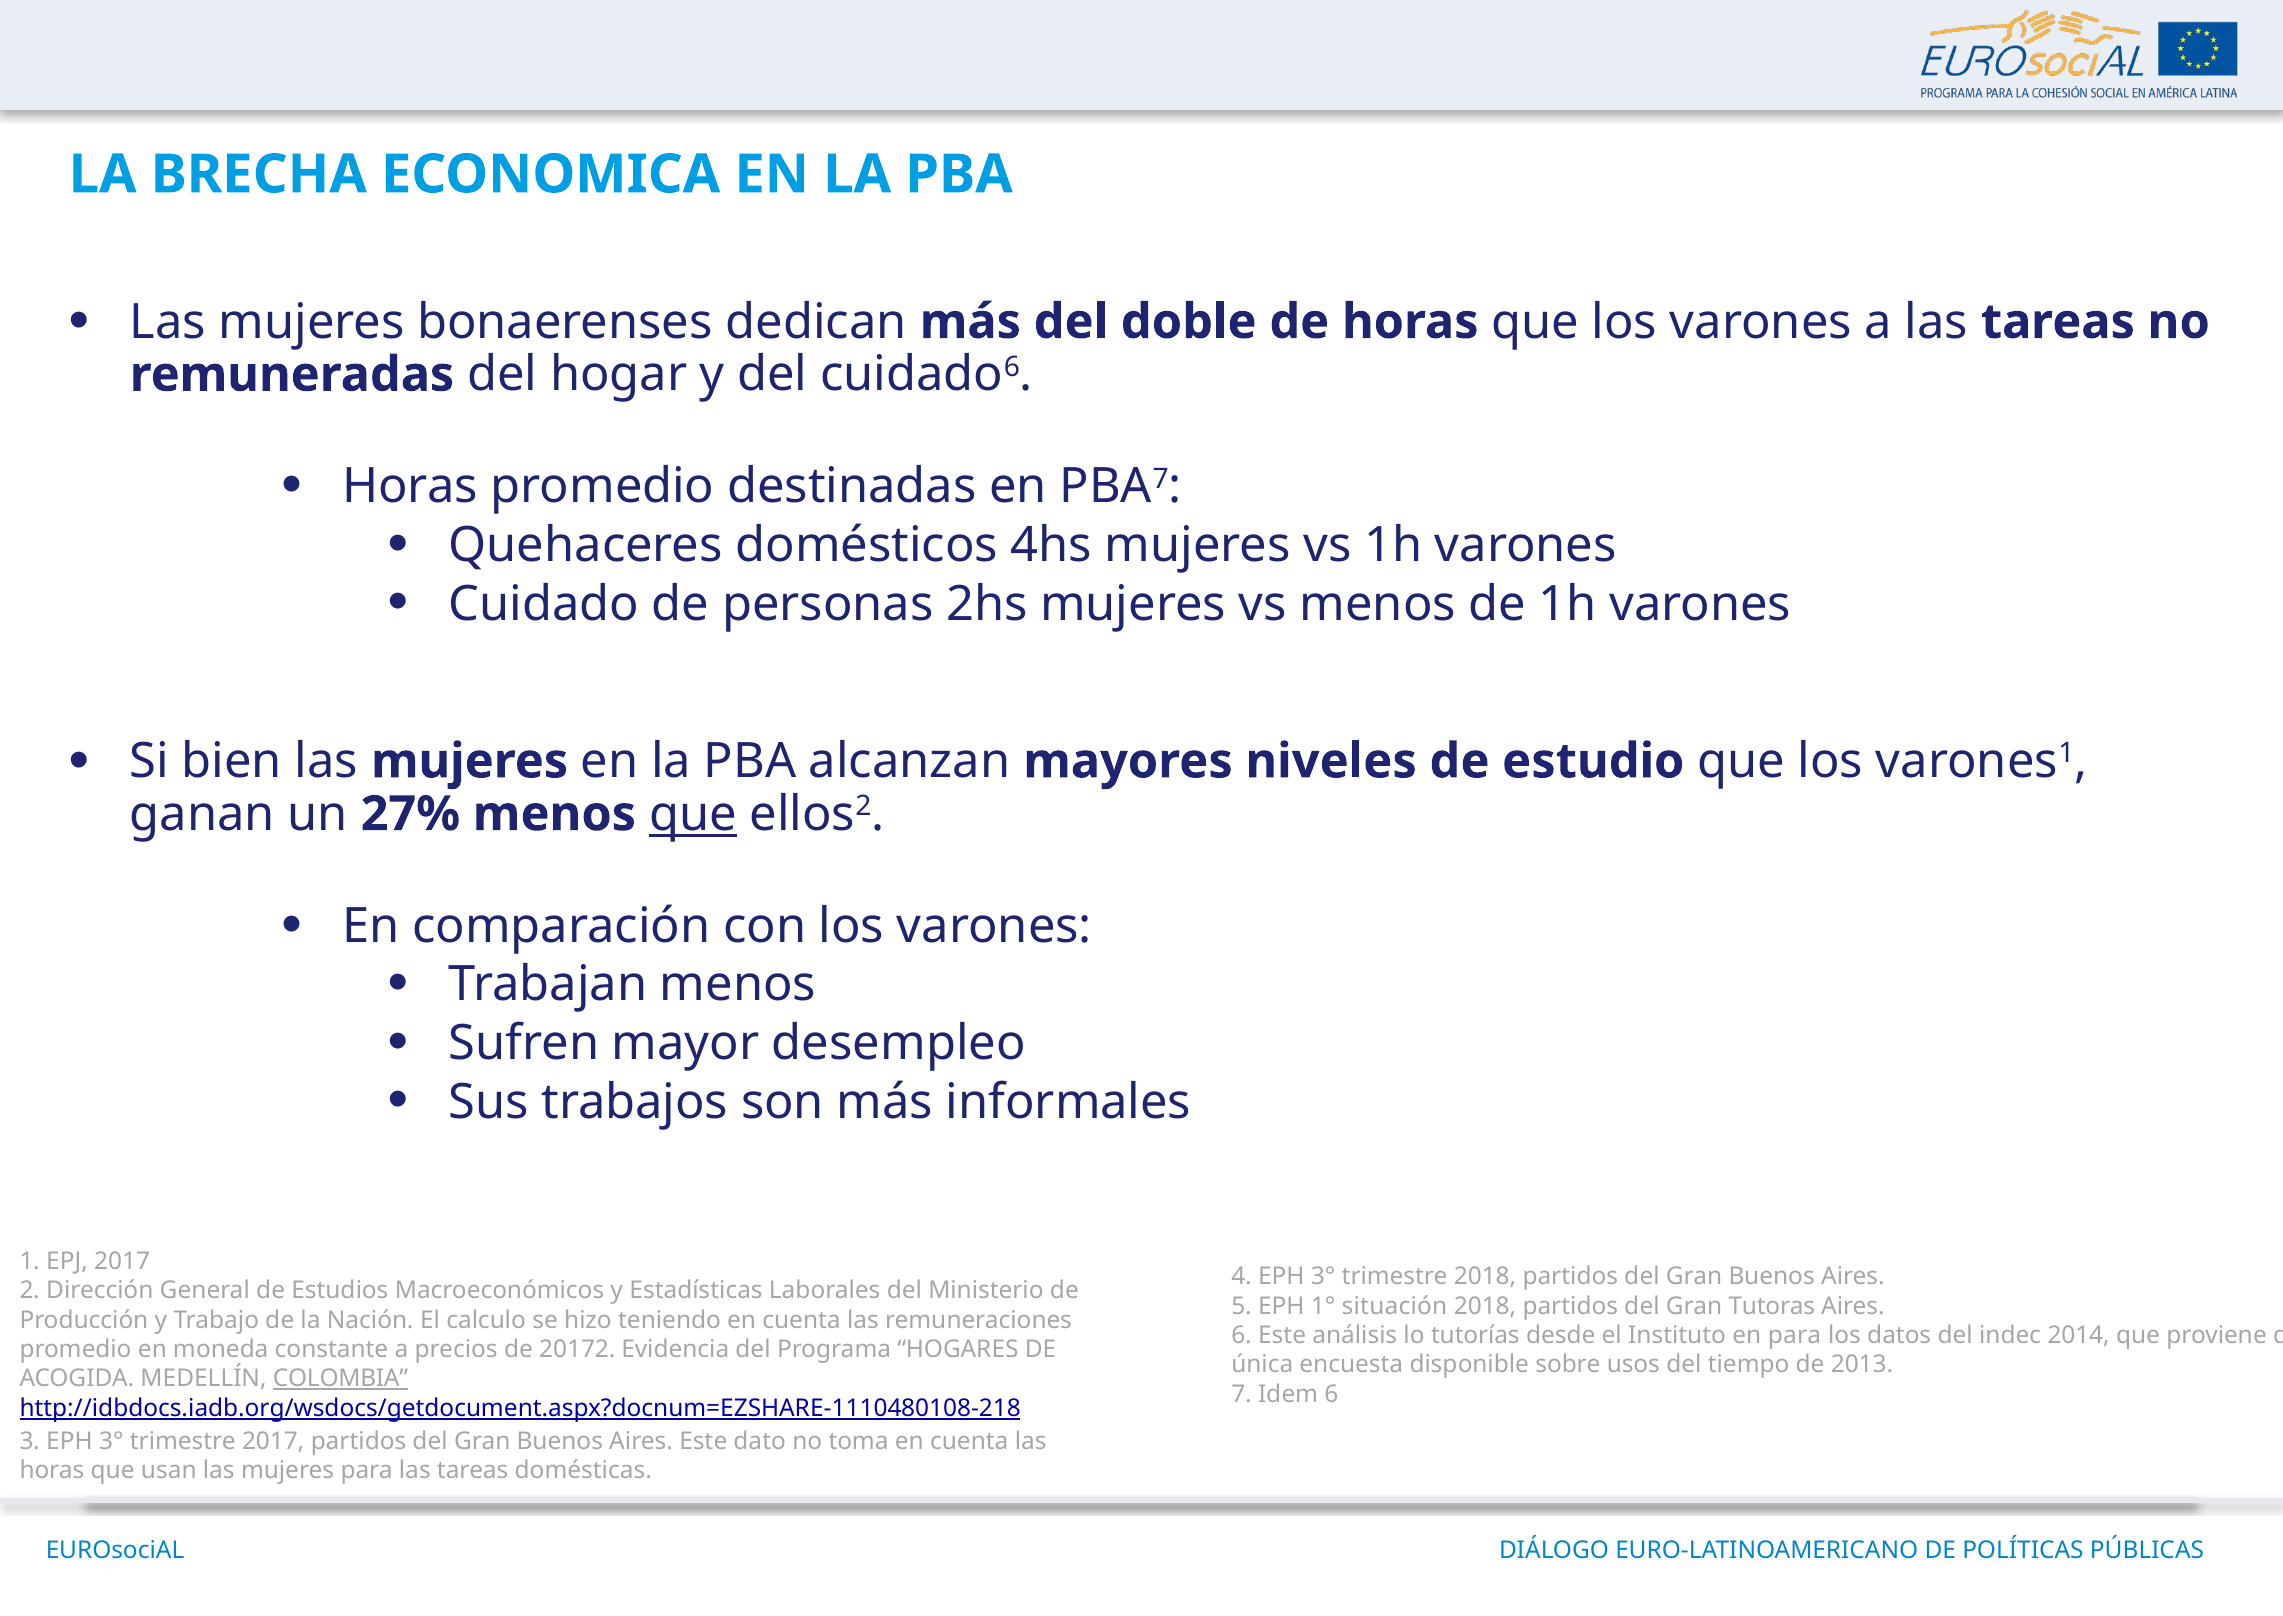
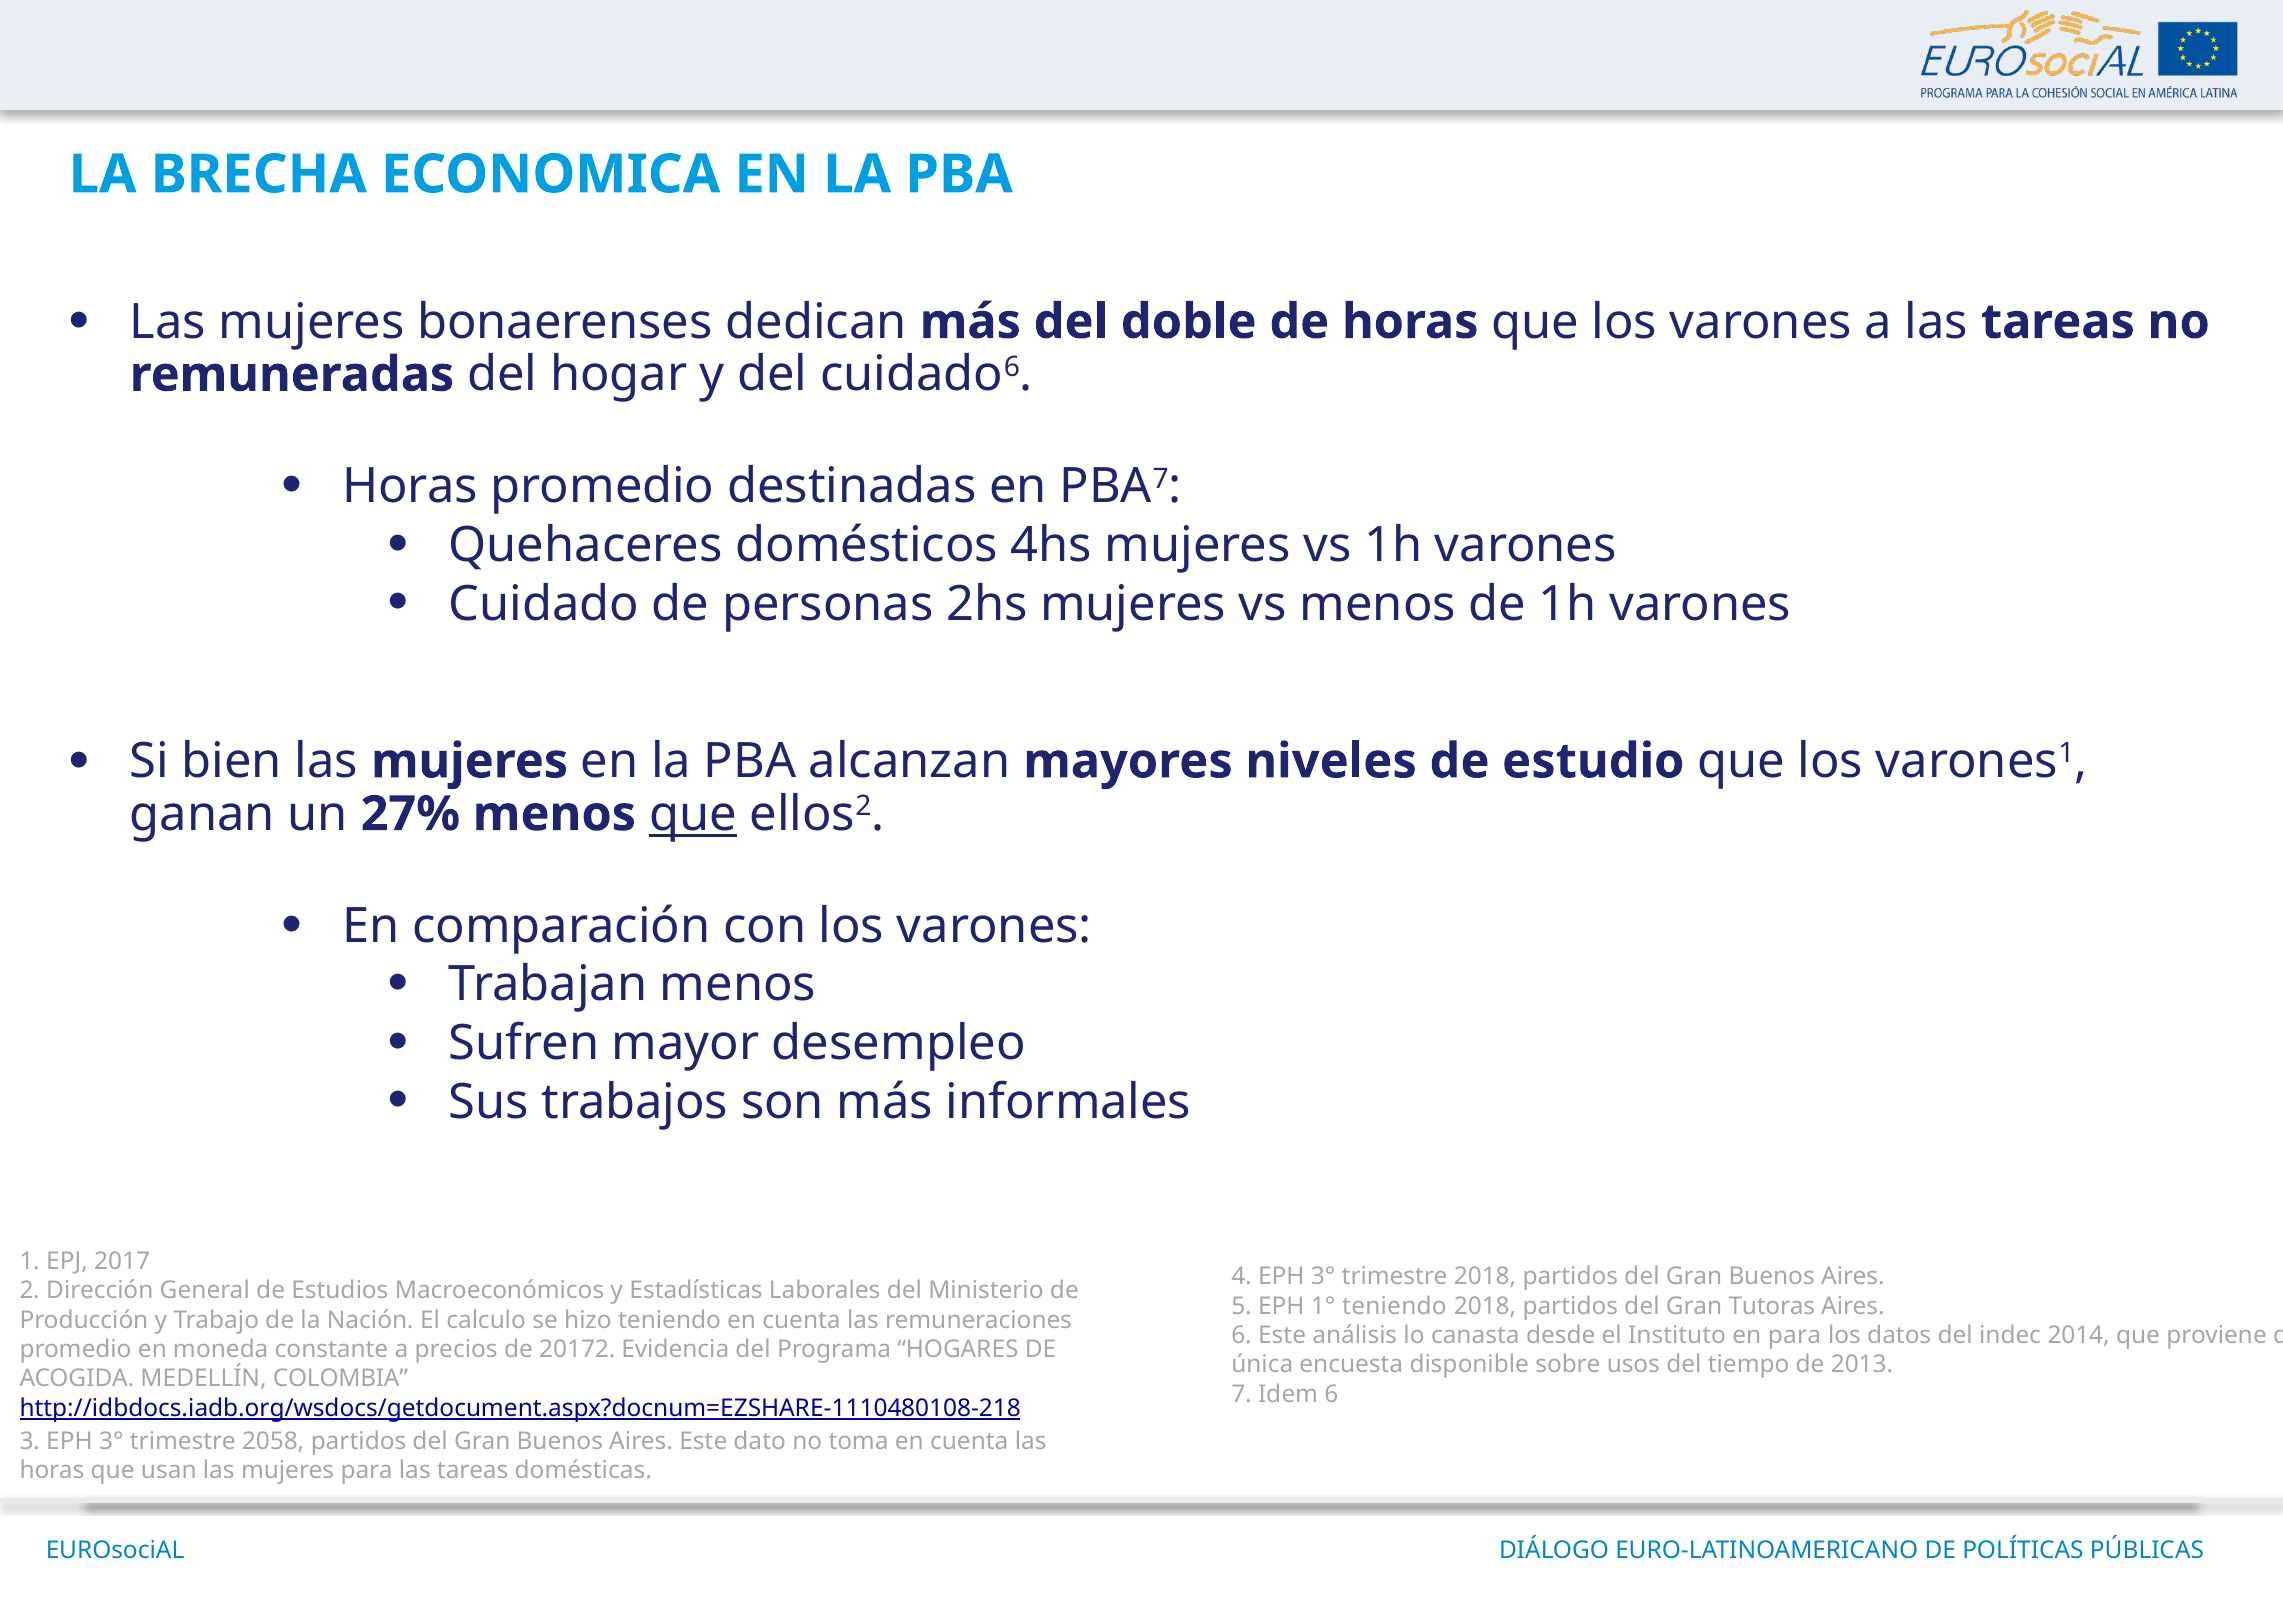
1° situación: situación -> teniendo
tutorías: tutorías -> canasta
COLOMBIA underline: present -> none
trimestre 2017: 2017 -> 2058
